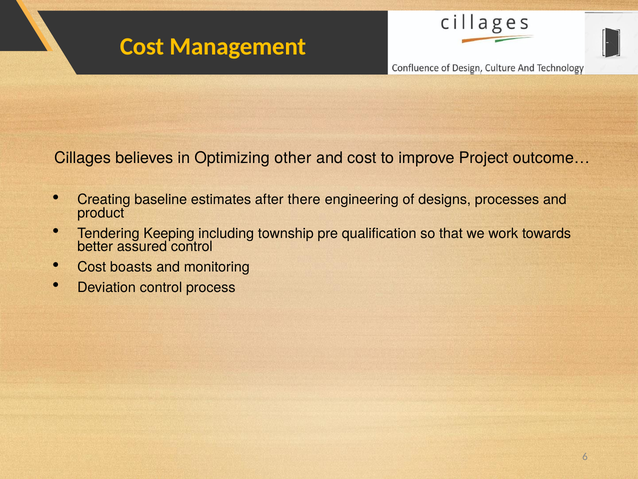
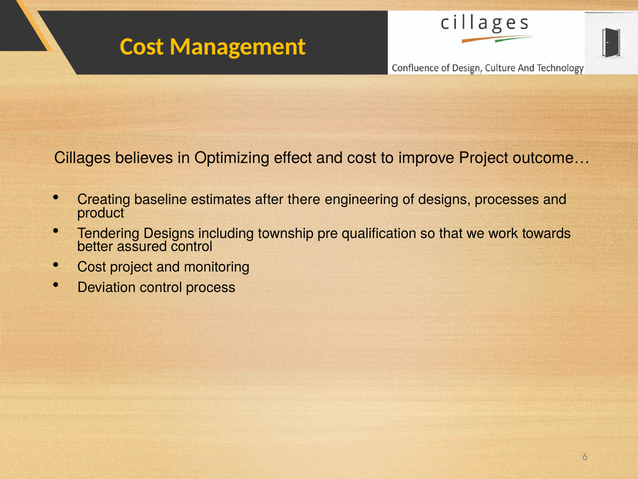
other: other -> effect
Tendering Keeping: Keeping -> Designs
Cost boasts: boasts -> project
